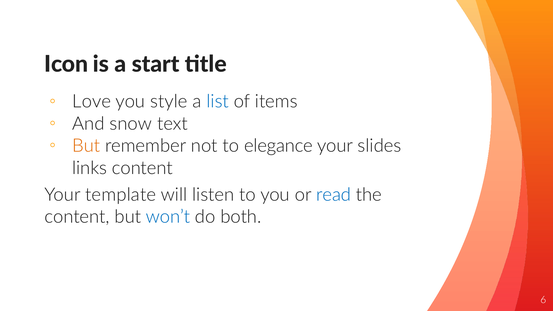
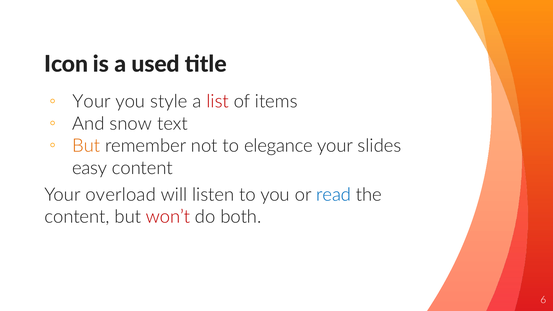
start: start -> used
Love at (92, 102): Love -> Your
list colour: blue -> red
links: links -> easy
template: template -> overload
won’t colour: blue -> red
